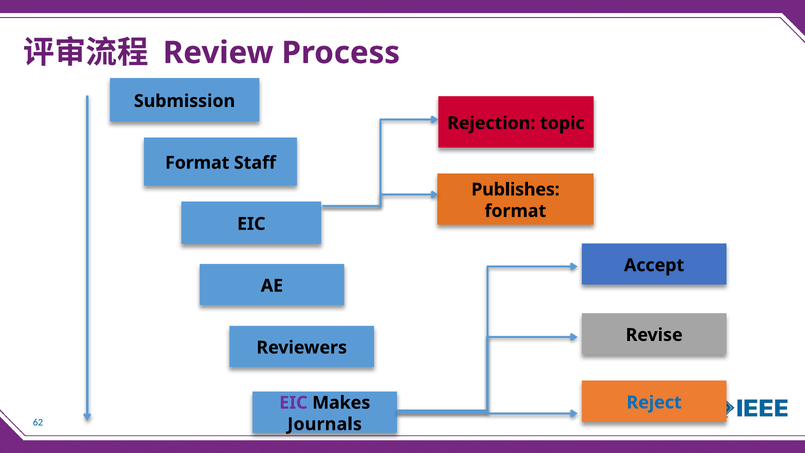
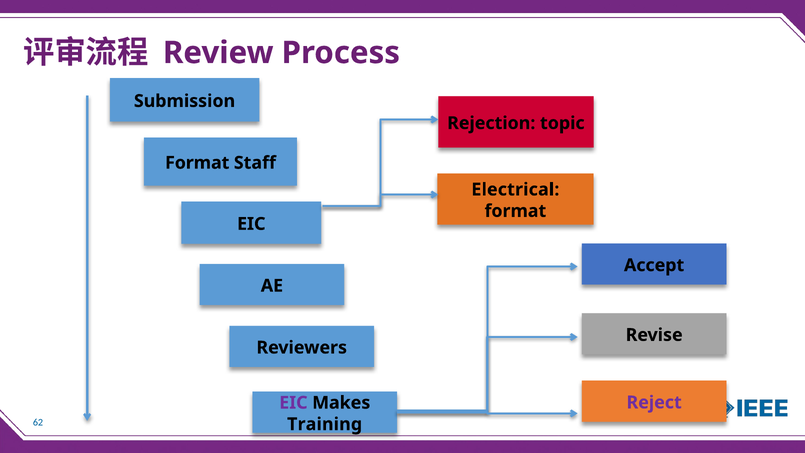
Publishes: Publishes -> Electrical
Reject colour: blue -> purple
Journals: Journals -> Training
